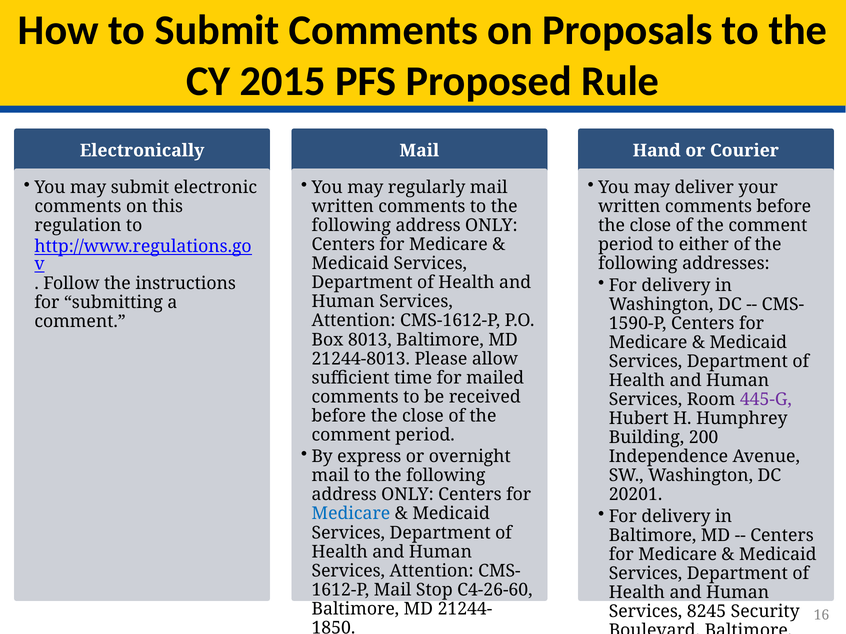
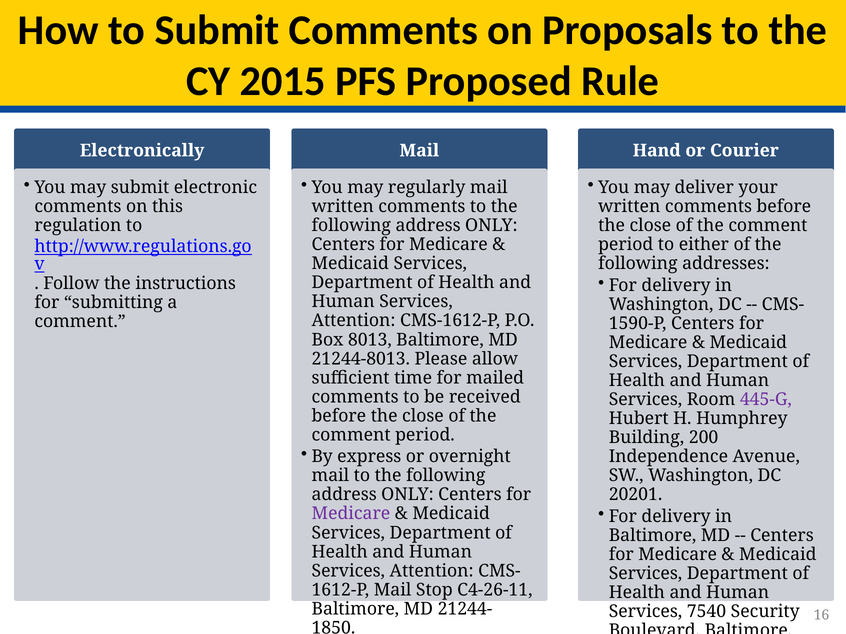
Medicare at (351, 514) colour: blue -> purple
C4-26-60: C4-26-60 -> C4-26-11
8245: 8245 -> 7540
